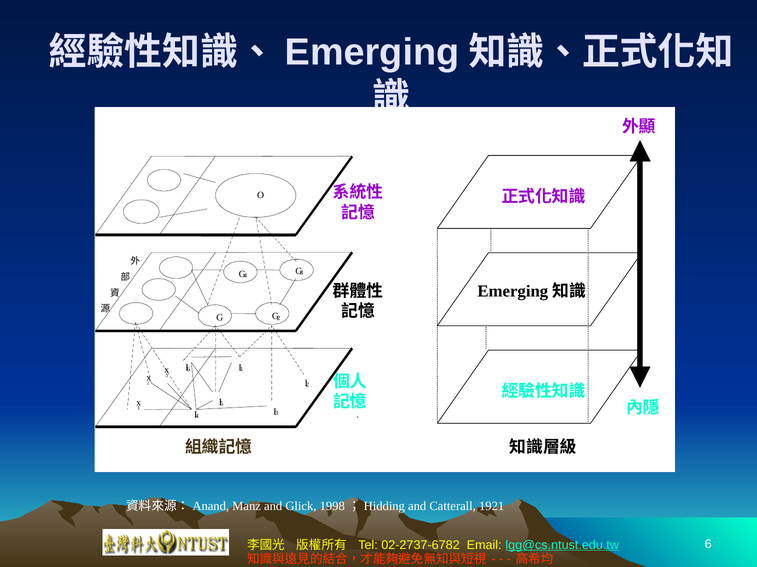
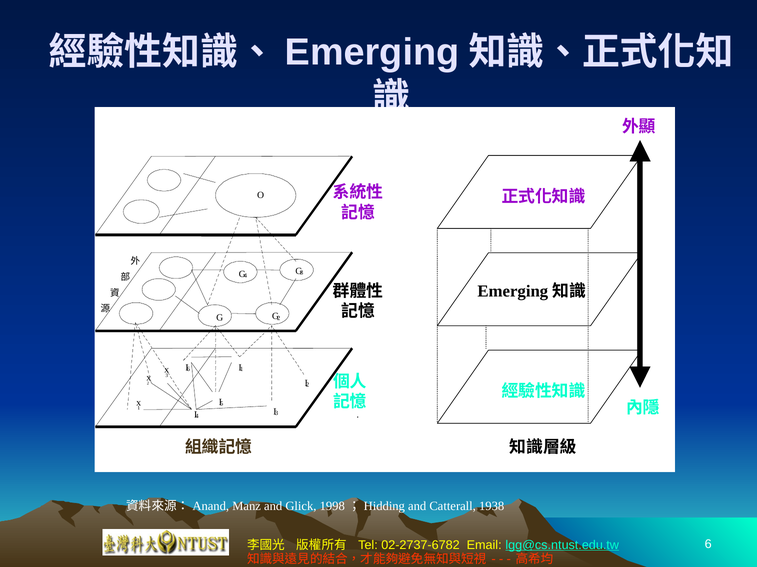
1921: 1921 -> 1938
